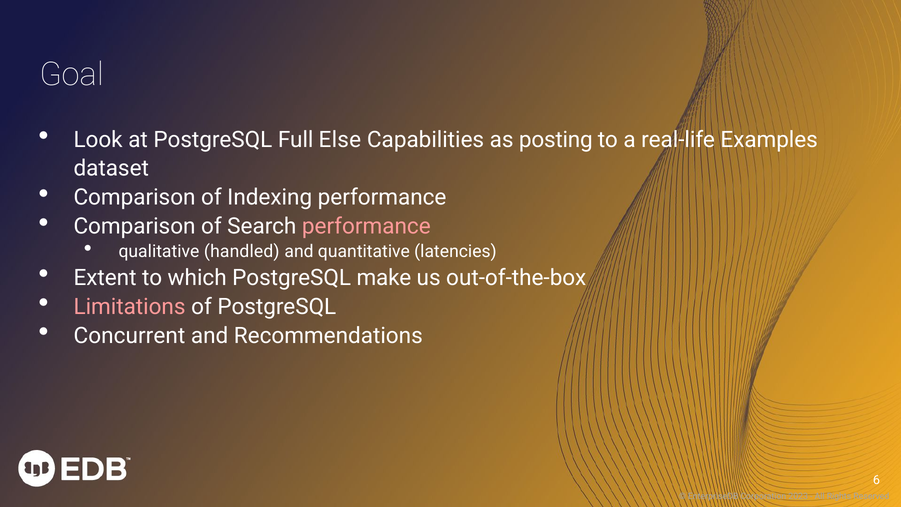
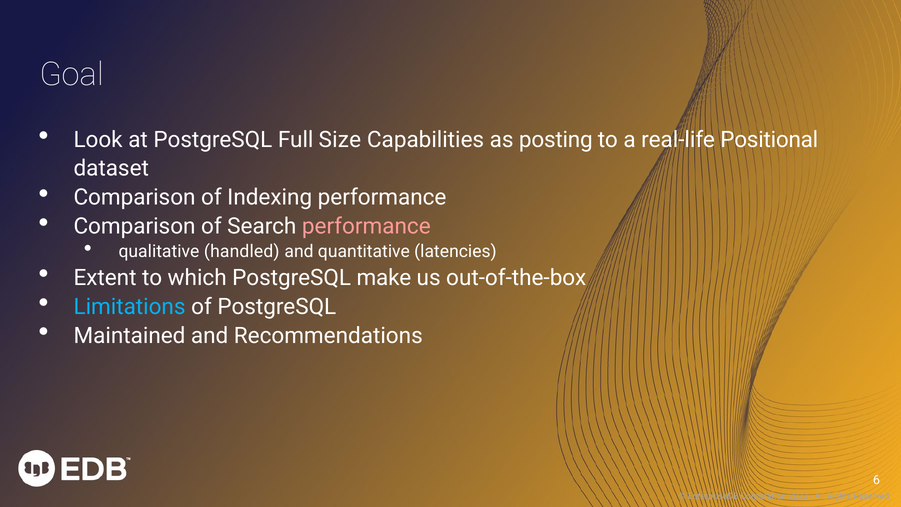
Else: Else -> Size
Examples: Examples -> Positional
Limitations colour: pink -> light blue
Concurrent: Concurrent -> Maintained
